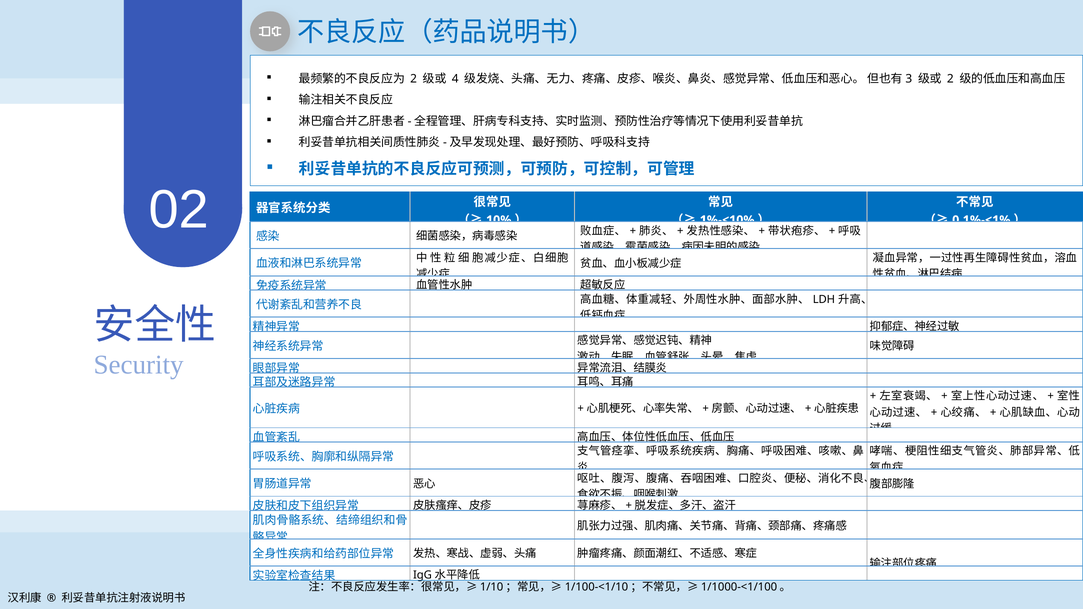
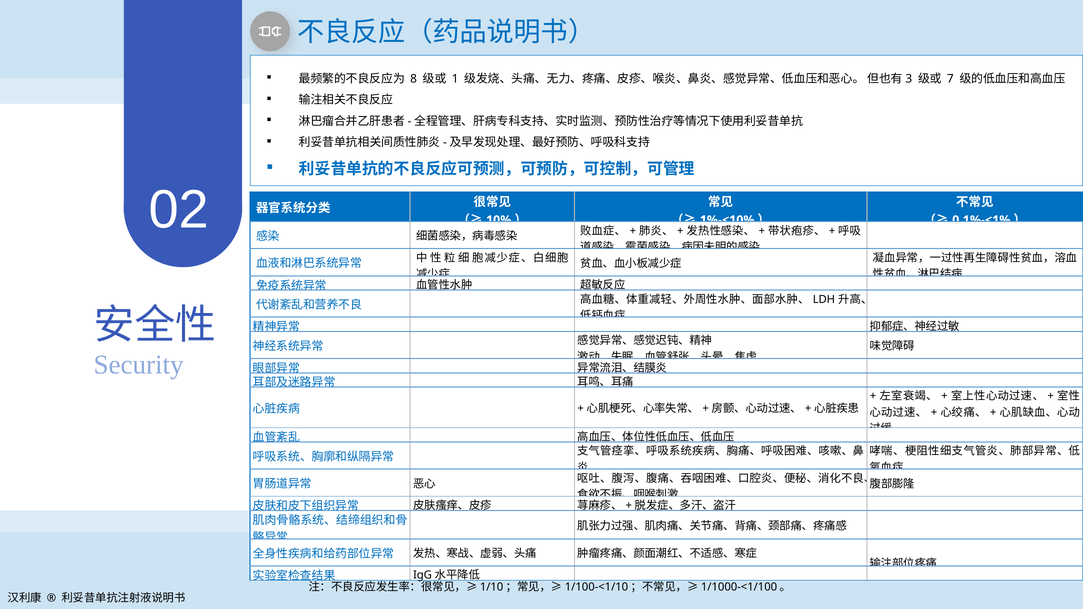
2 at (414, 79): 2 -> 8
4: 4 -> 1
2 at (950, 79): 2 -> 7
